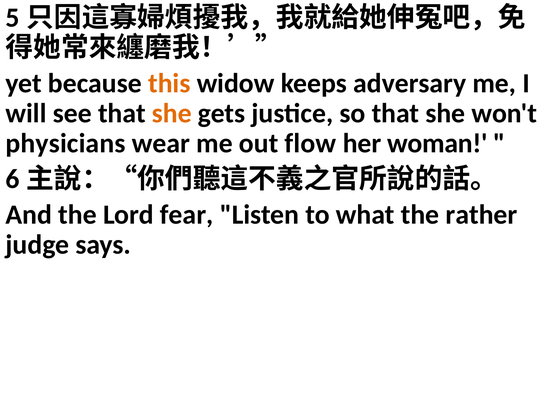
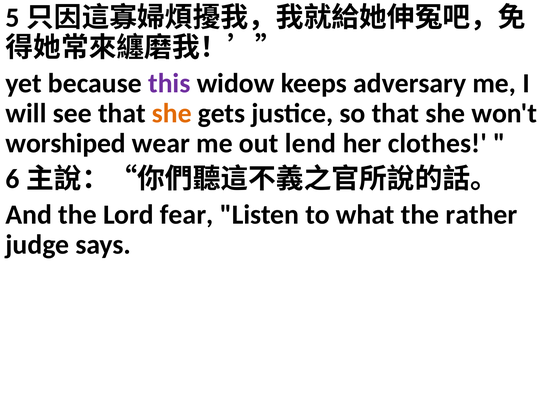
this colour: orange -> purple
physicians: physicians -> worshiped
flow: flow -> lend
woman: woman -> clothes
